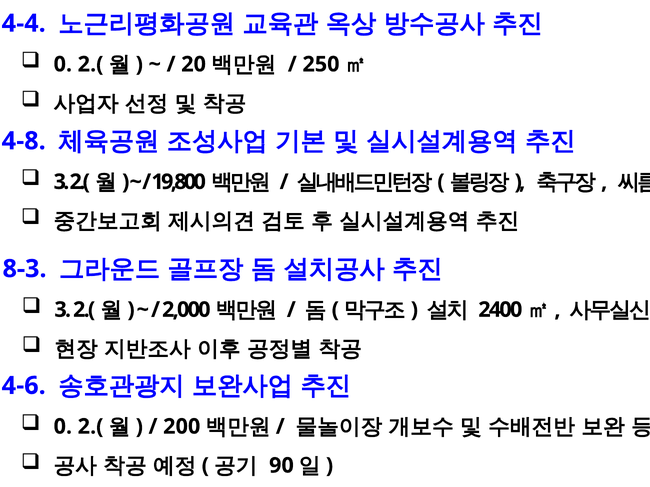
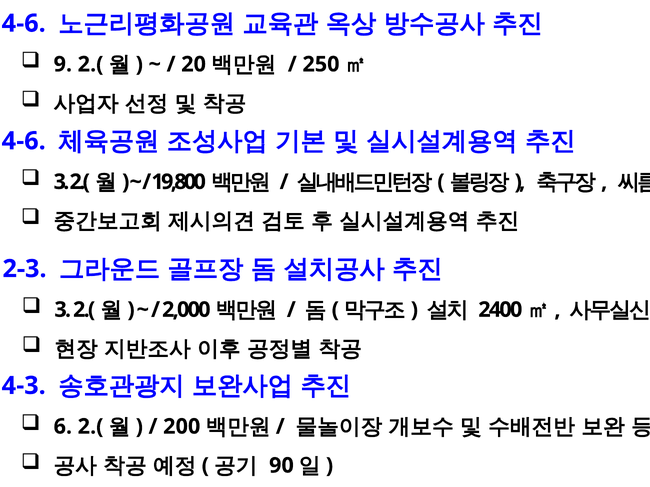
4-4 at (24, 23): 4-4 -> 4-6
0 at (63, 64): 0 -> 9
4-8 at (24, 141): 4-8 -> 4-6
8-3: 8-3 -> 2-3
4-6: 4-6 -> 4-3
0 at (63, 427): 0 -> 6
